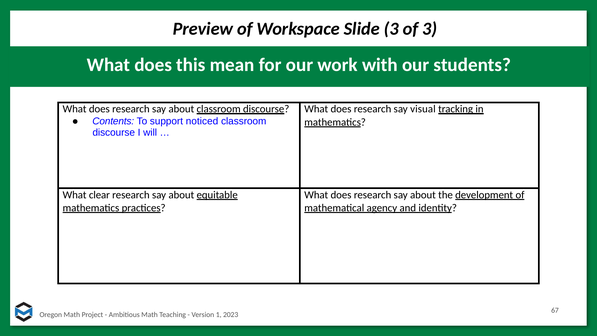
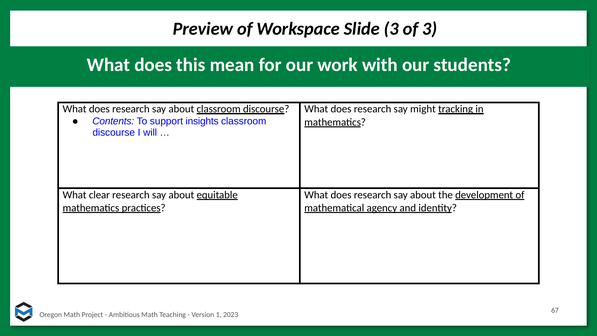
visual: visual -> might
noticed: noticed -> insights
